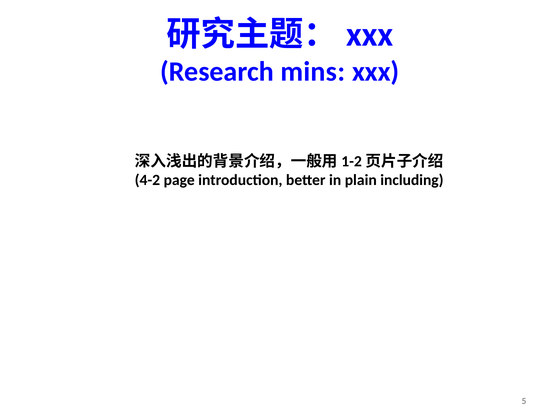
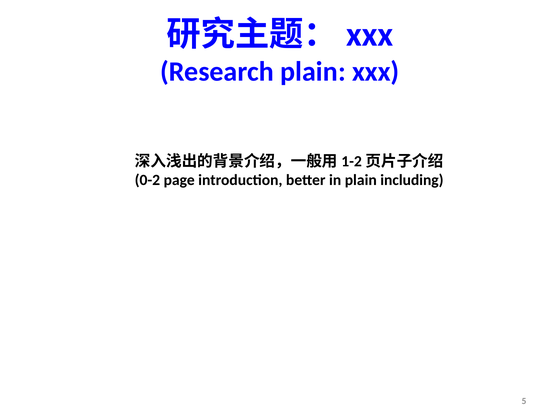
Research mins: mins -> plain
4-2: 4-2 -> 0-2
